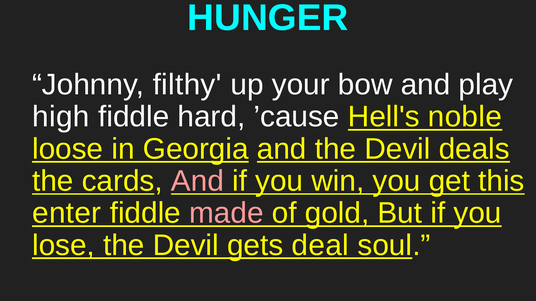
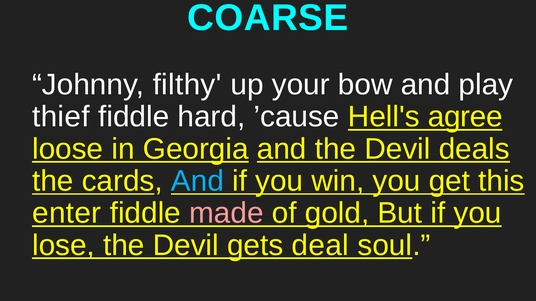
HUNGER: HUNGER -> COARSE
high: high -> thief
noble: noble -> agree
And at (197, 181) colour: pink -> light blue
